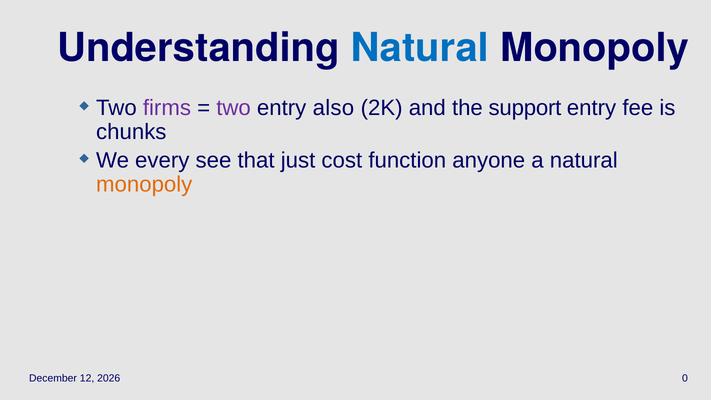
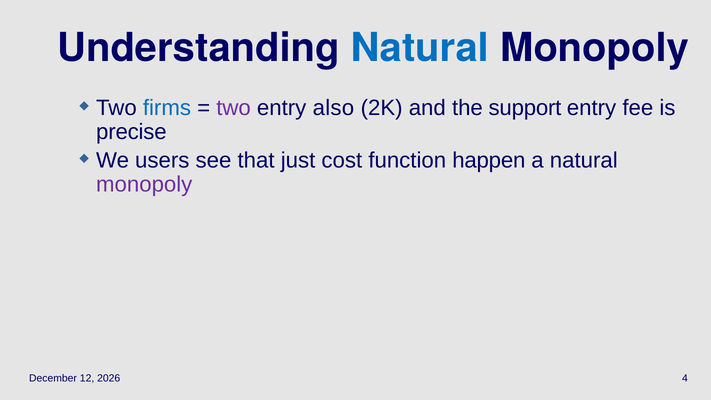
firms colour: purple -> blue
chunks: chunks -> precise
every: every -> users
anyone: anyone -> happen
monopoly at (144, 184) colour: orange -> purple
0: 0 -> 4
